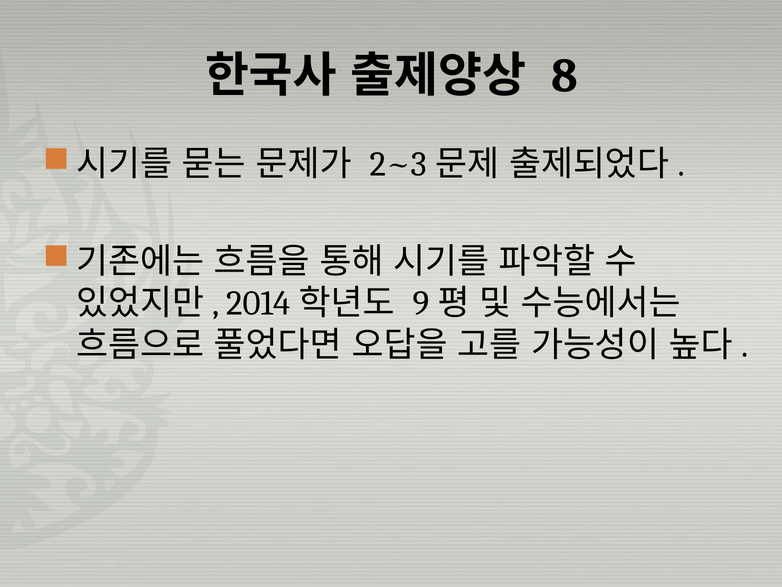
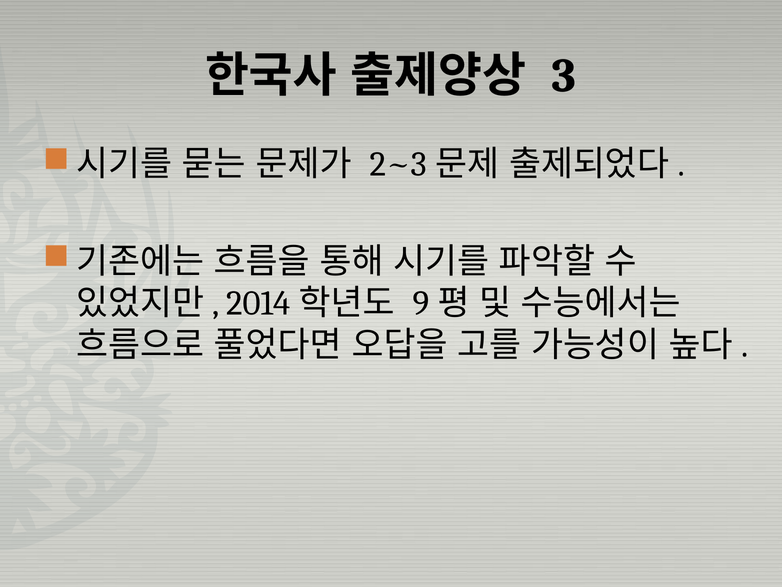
8: 8 -> 3
